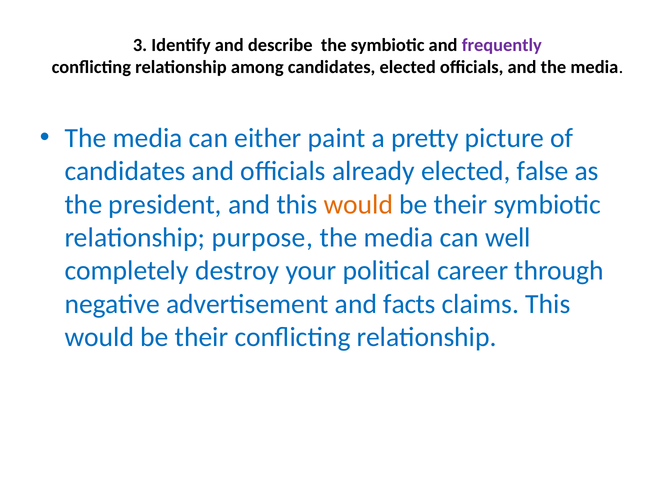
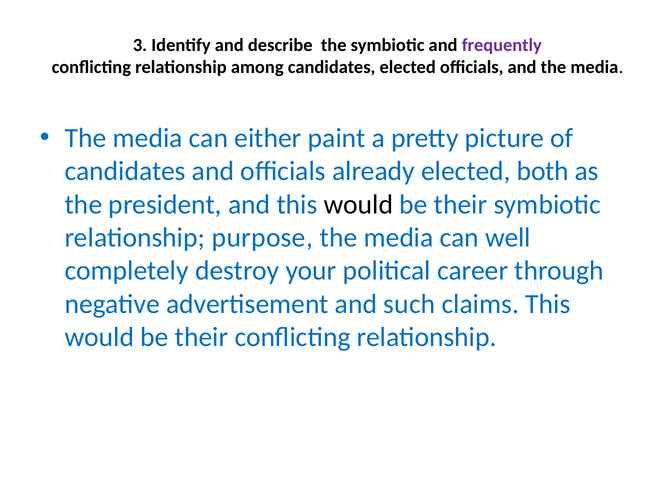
false: false -> both
would at (358, 204) colour: orange -> black
facts: facts -> such
